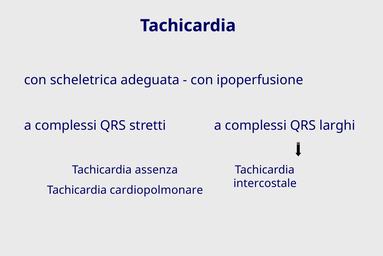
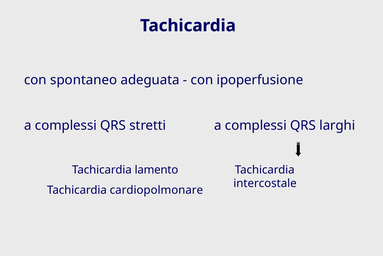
scheletrica: scheletrica -> spontaneo
assenza: assenza -> lamento
